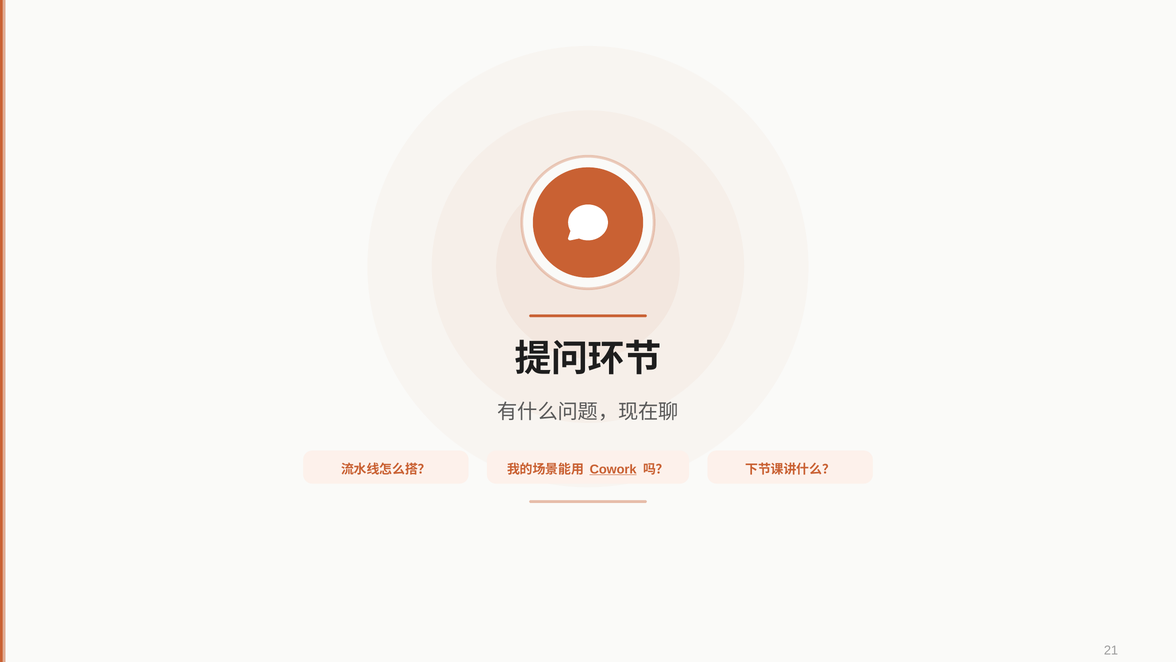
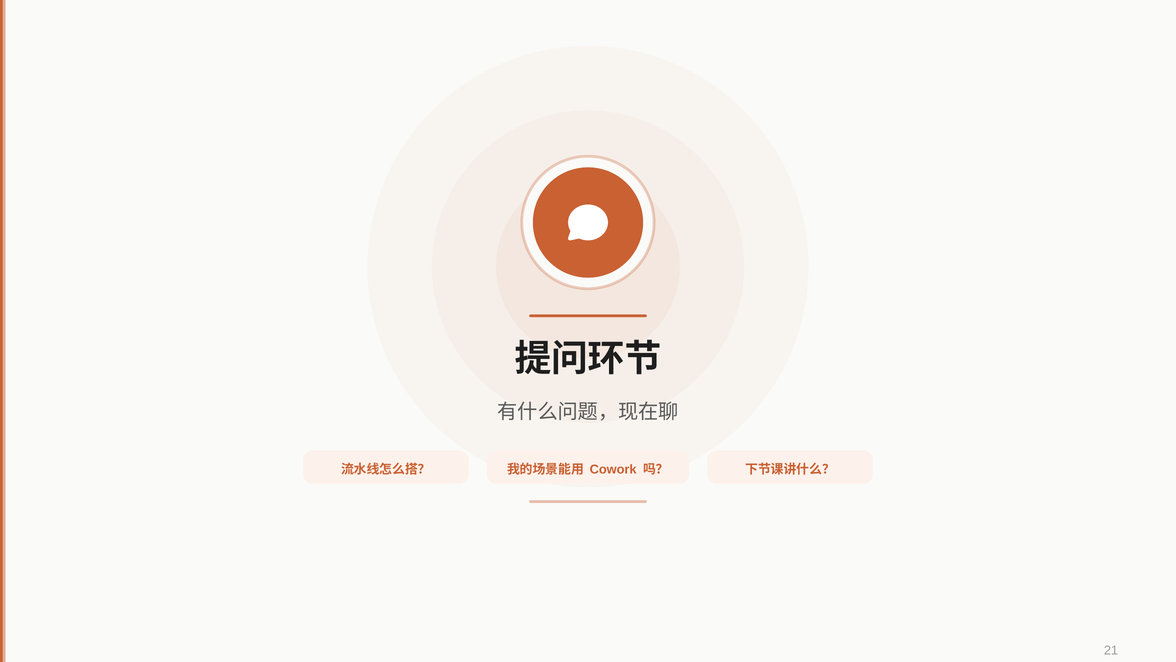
Cowork underline: present -> none
